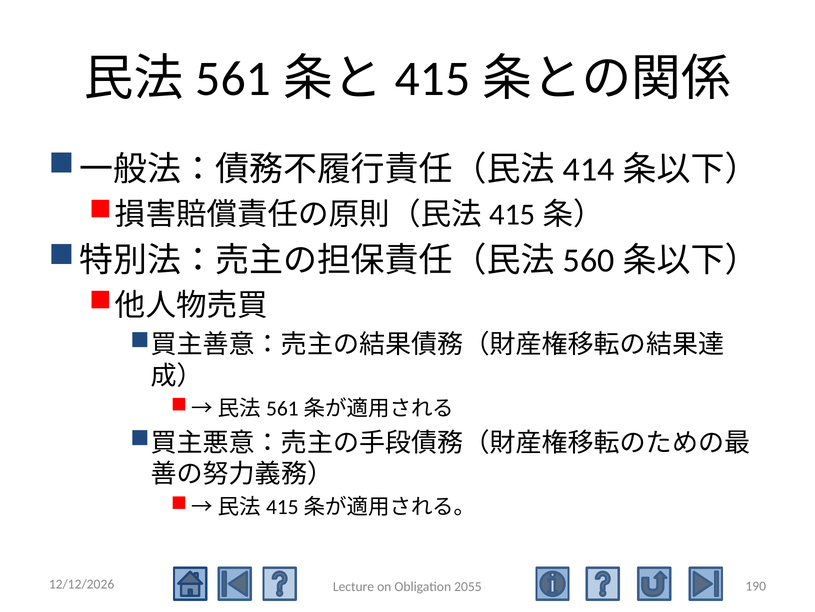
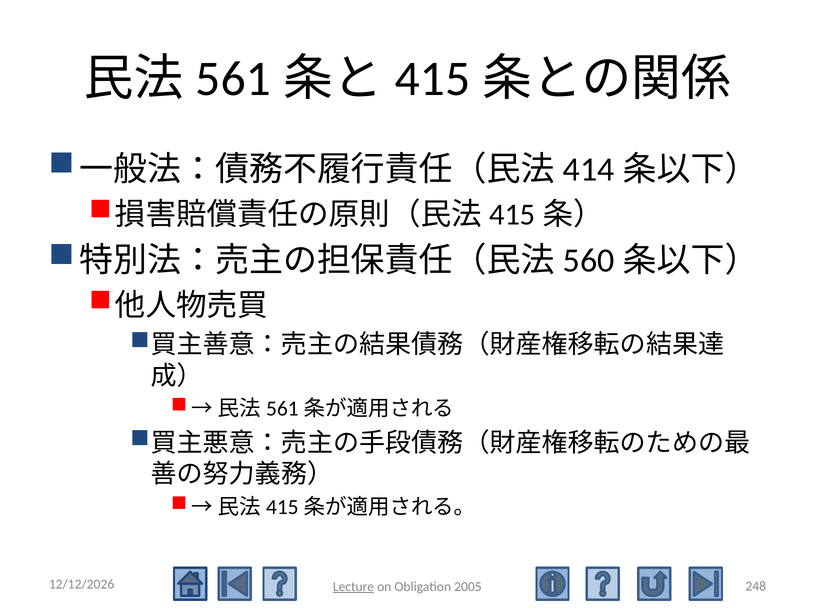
190: 190 -> 248
Lecture underline: none -> present
2055: 2055 -> 2005
